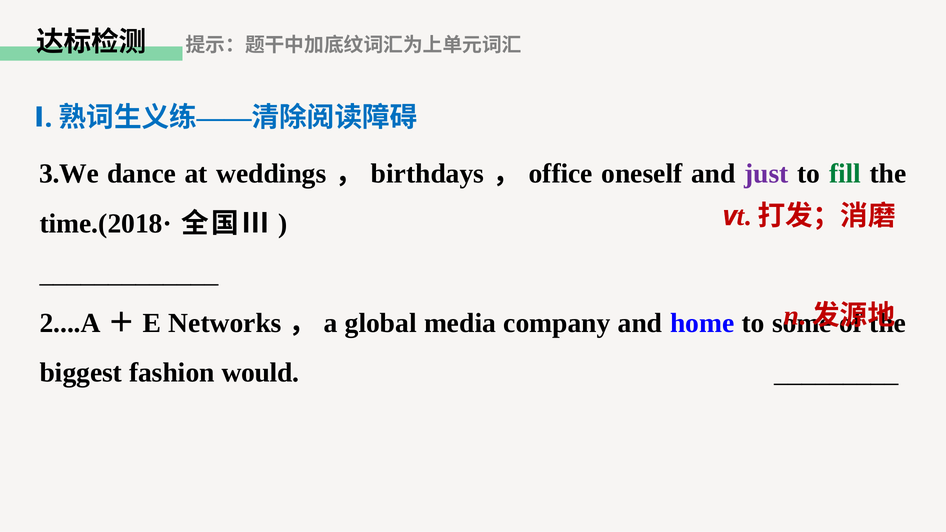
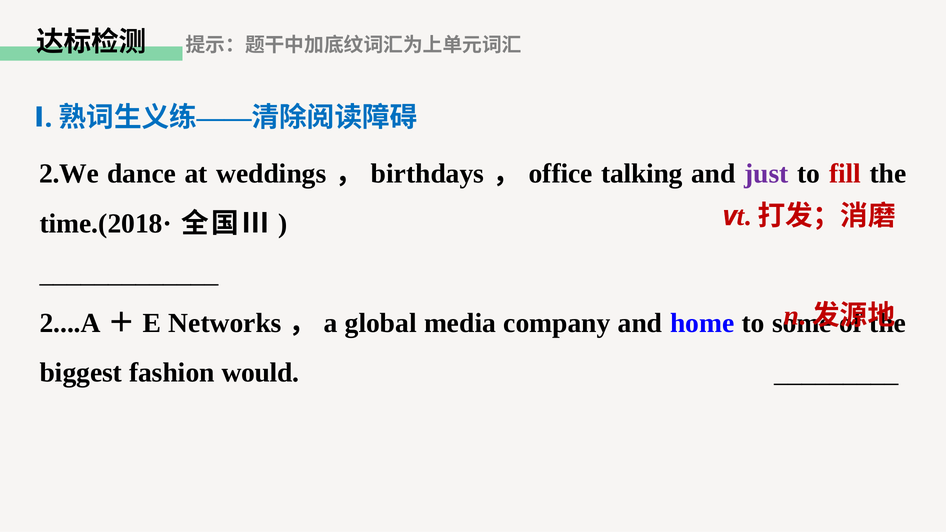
3.We: 3.We -> 2.We
oneself: oneself -> talking
fill colour: green -> red
